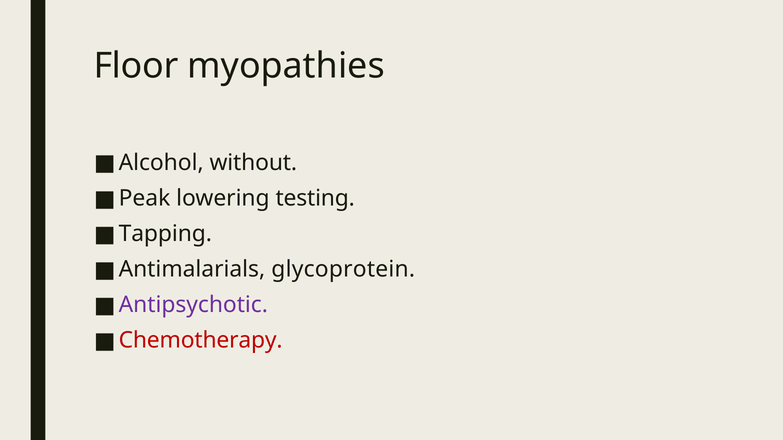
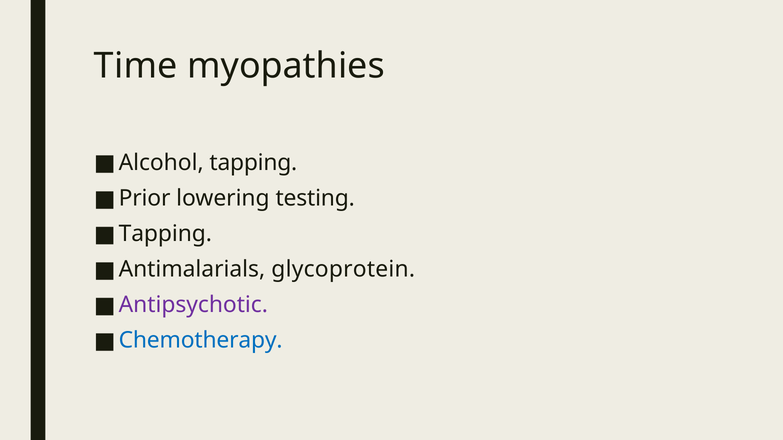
Floor: Floor -> Time
Alcohol without: without -> tapping
Peak: Peak -> Prior
Chemotherapy colour: red -> blue
